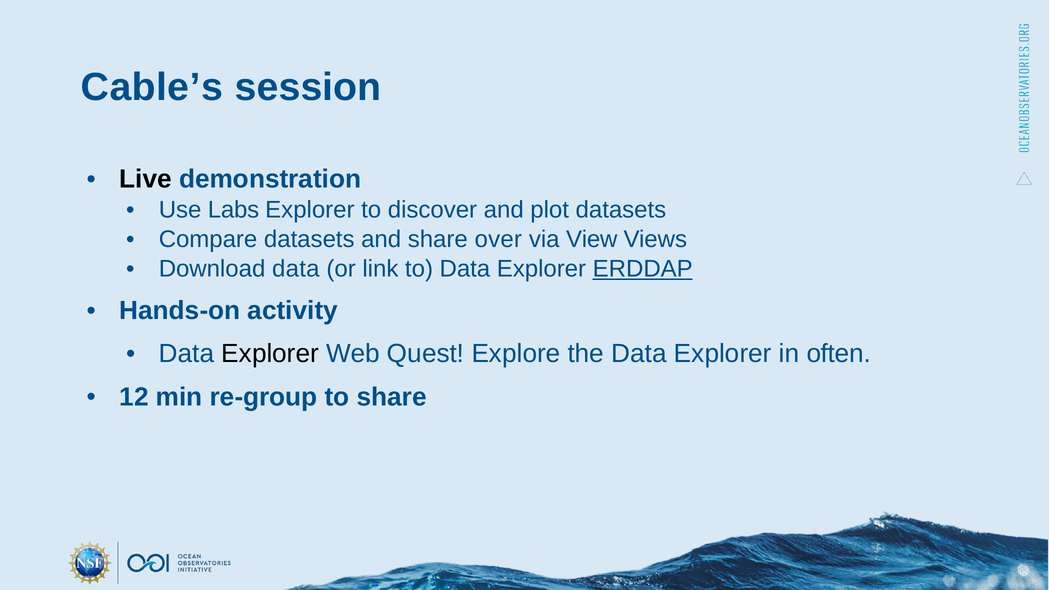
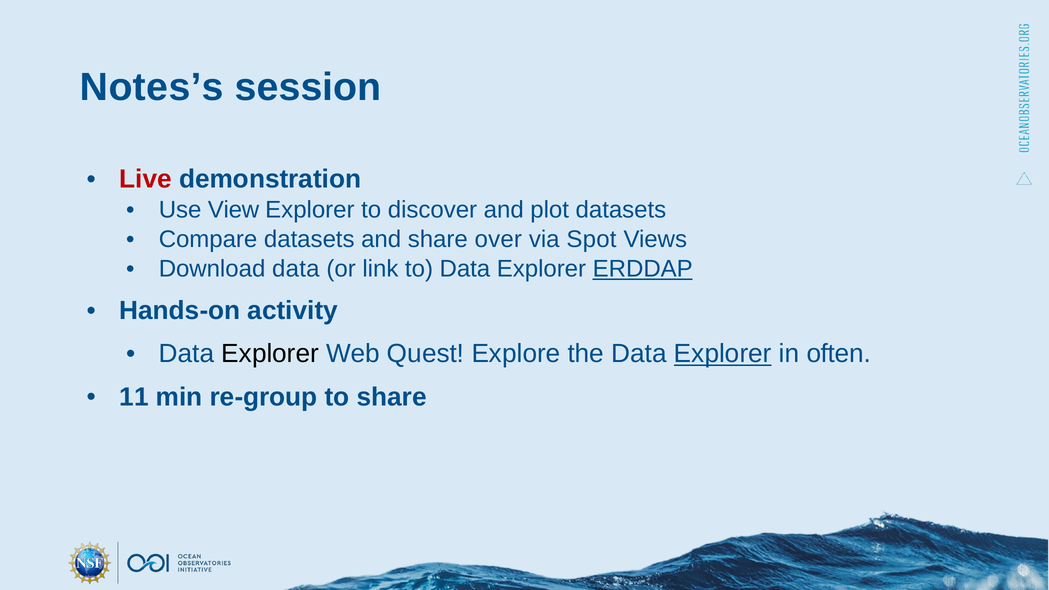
Cable’s: Cable’s -> Notes’s
Live colour: black -> red
Labs: Labs -> View
View: View -> Spot
Explorer at (723, 354) underline: none -> present
12: 12 -> 11
